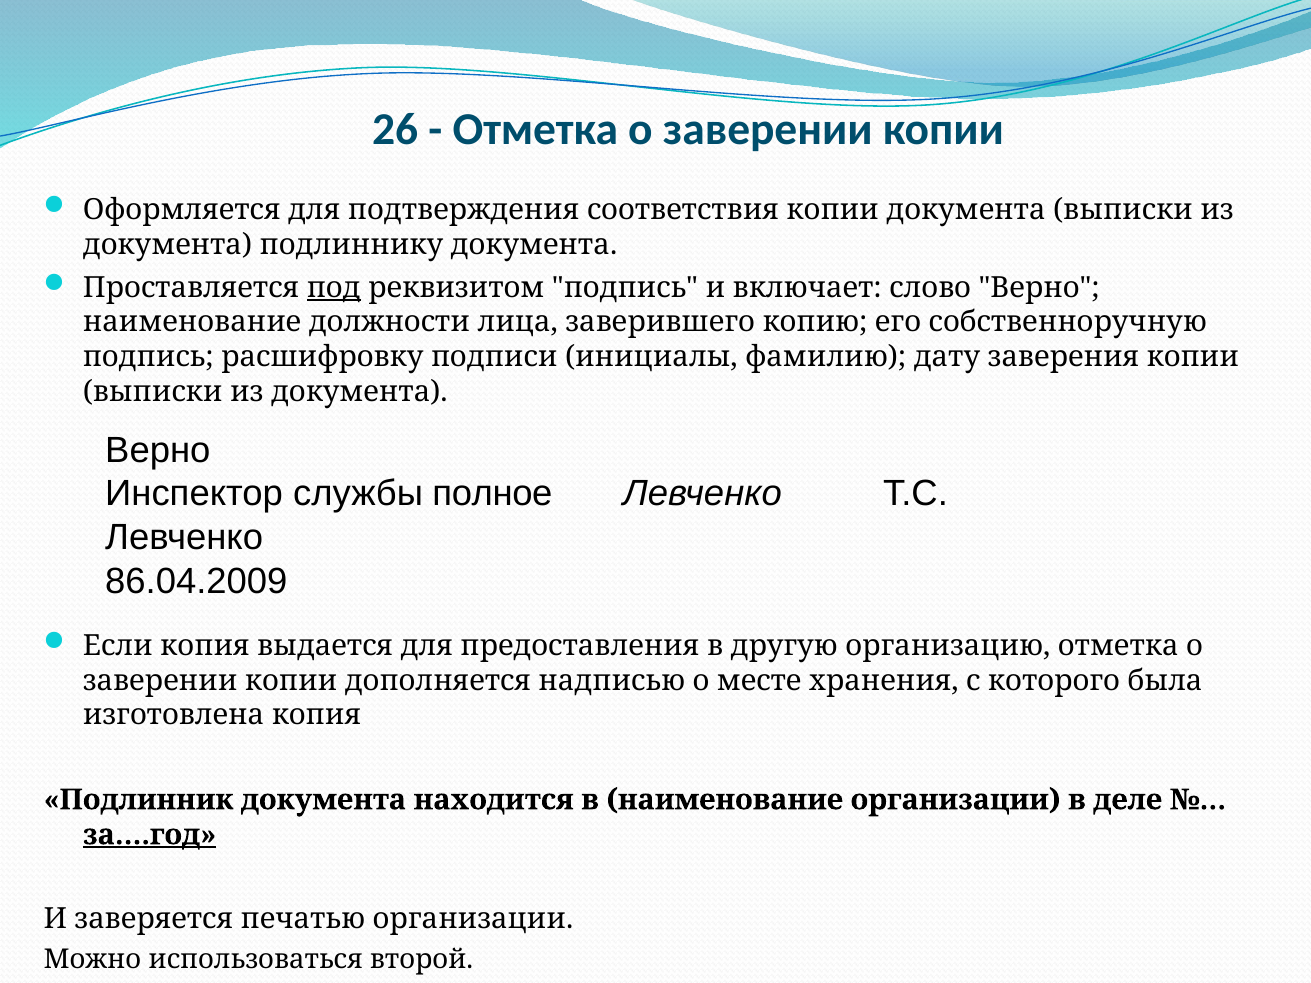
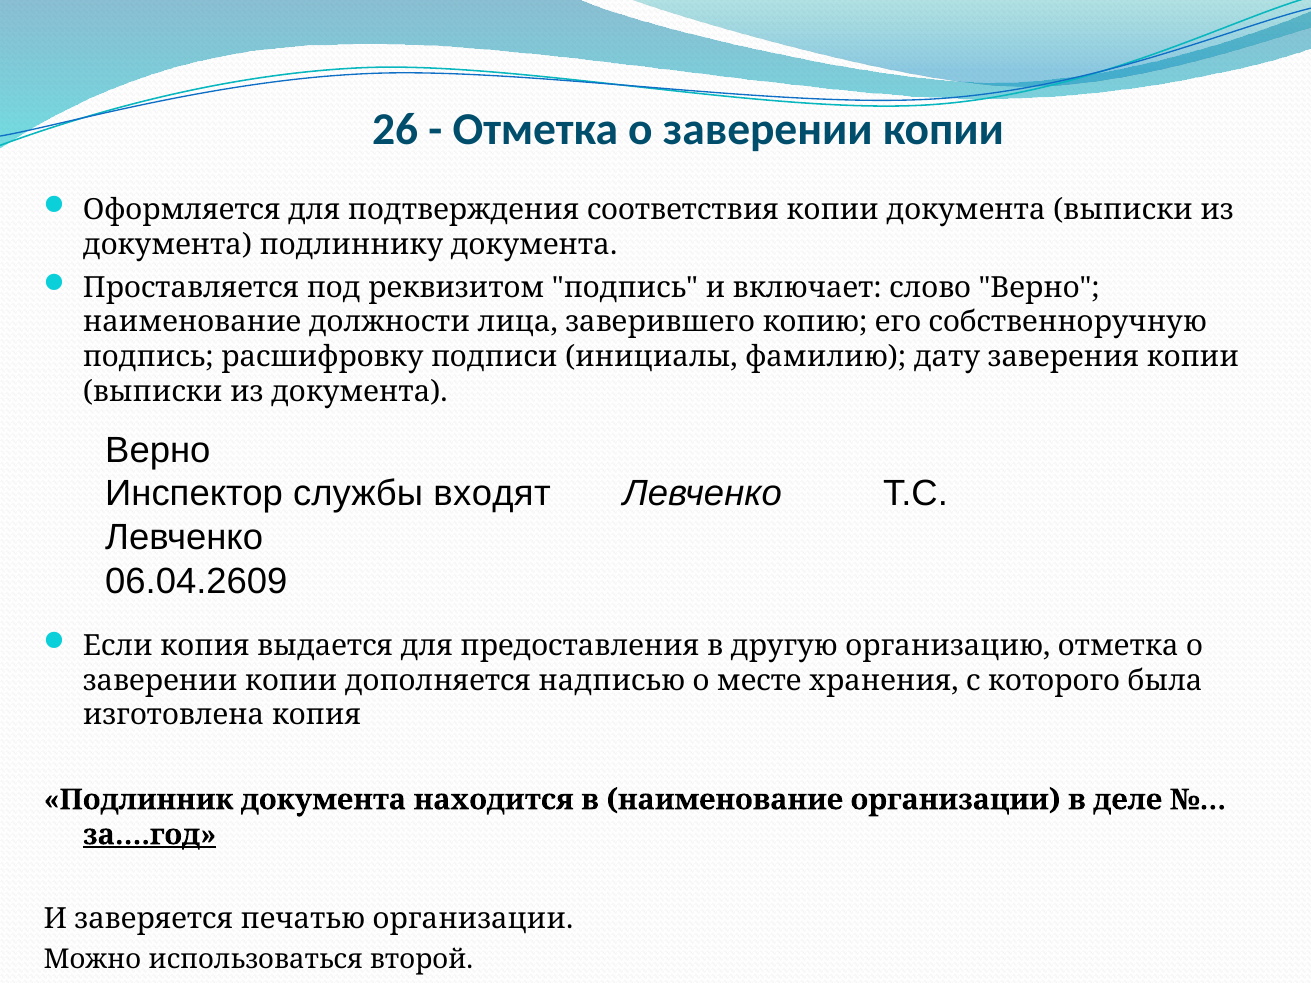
под underline: present -> none
полное: полное -> входят
86.04.2009: 86.04.2009 -> 06.04.2609
